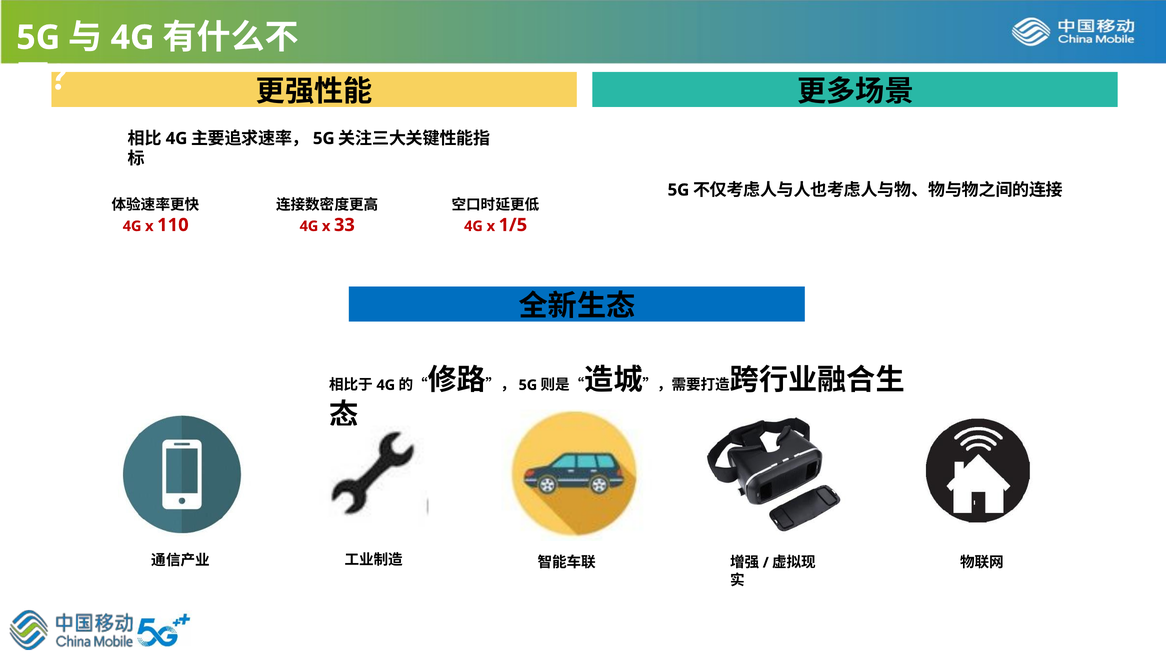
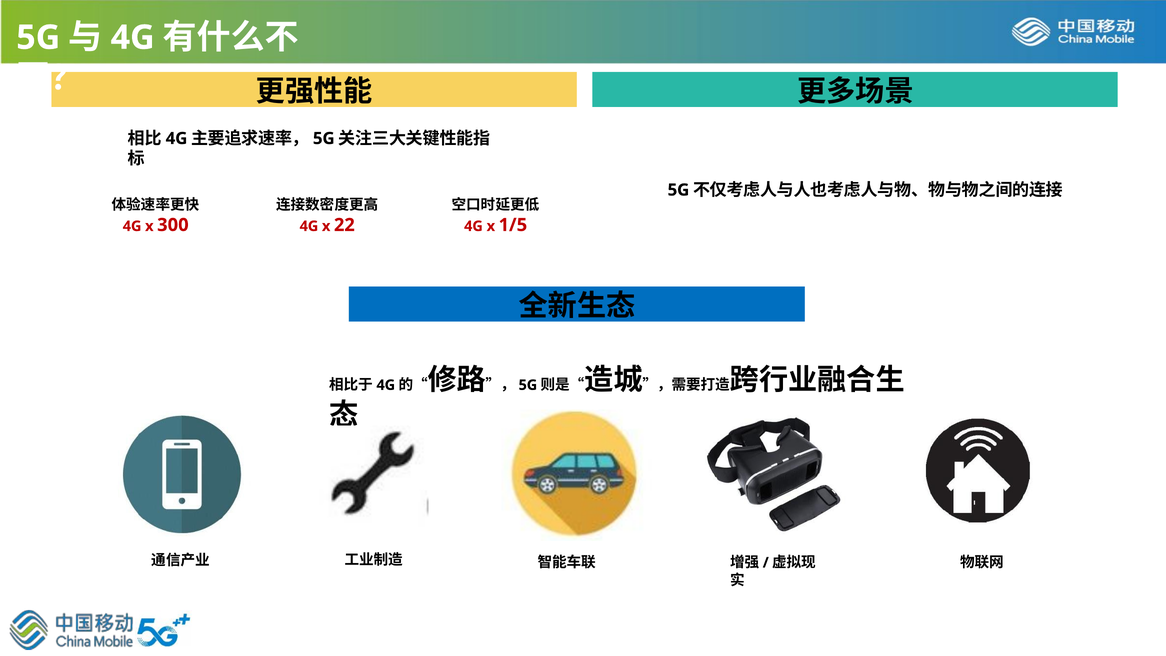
110: 110 -> 300
33: 33 -> 22
